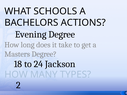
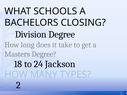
ACTIONS: ACTIONS -> CLOSING
Evening: Evening -> Division
